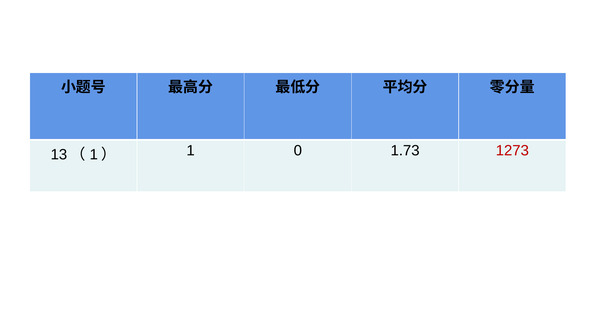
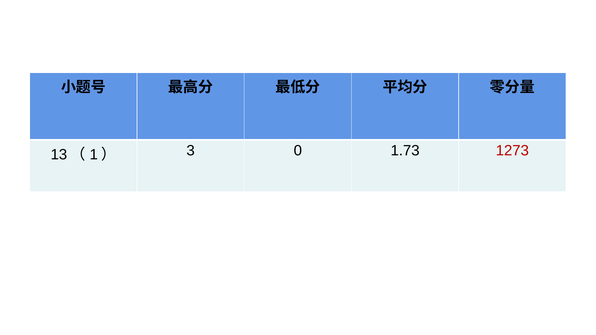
1: 1 -> 3
